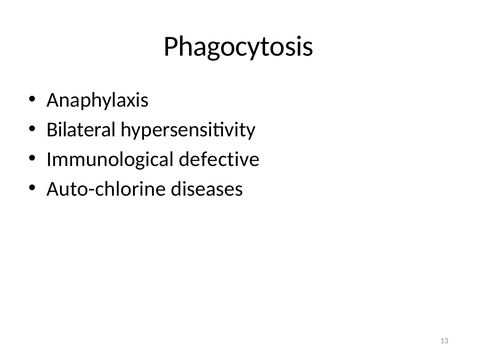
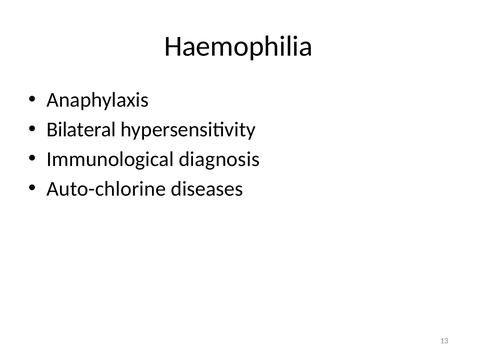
Phagocytosis: Phagocytosis -> Haemophilia
defective: defective -> diagnosis
